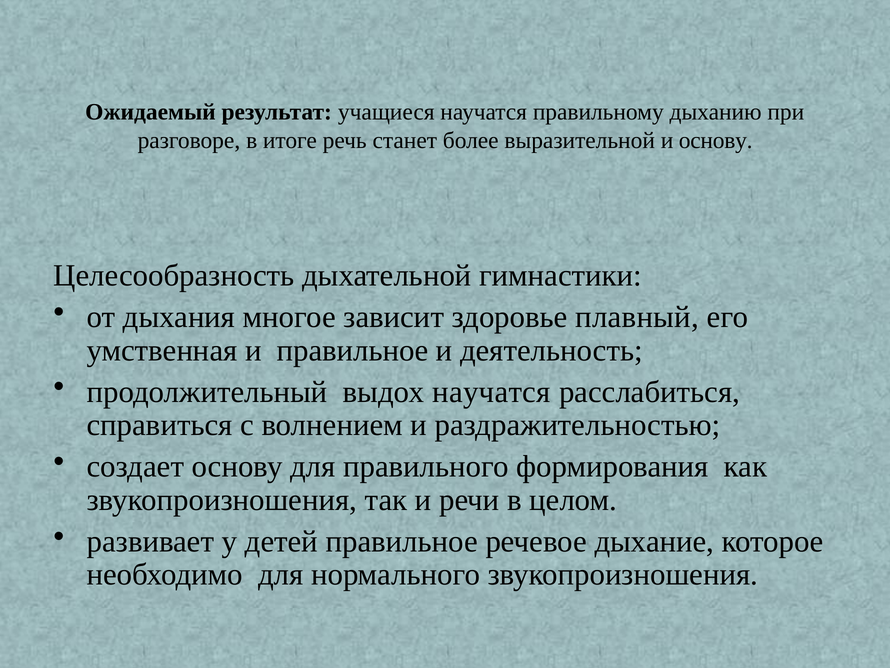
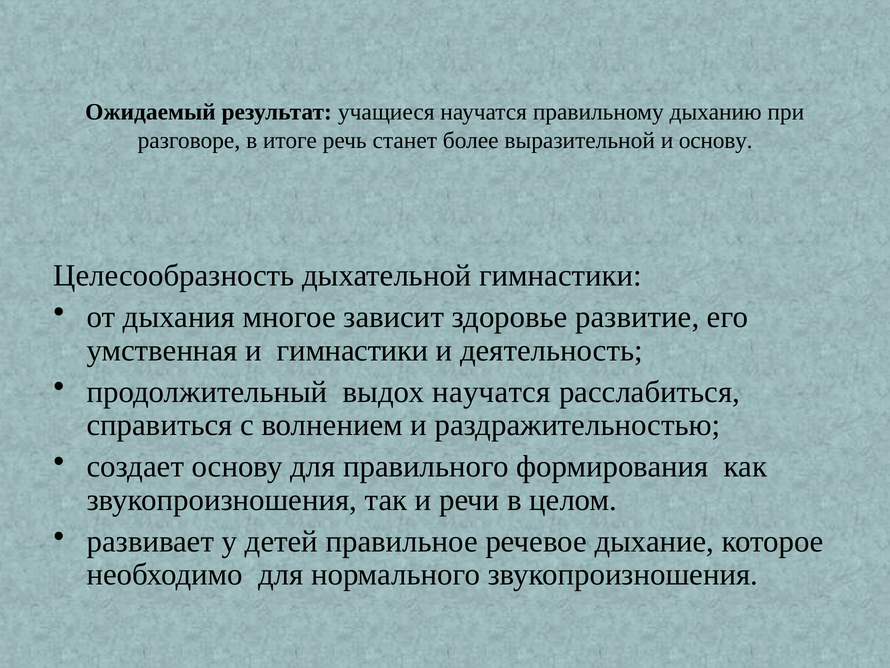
плавный: плавный -> развитие
и правильное: правильное -> гимнастики
